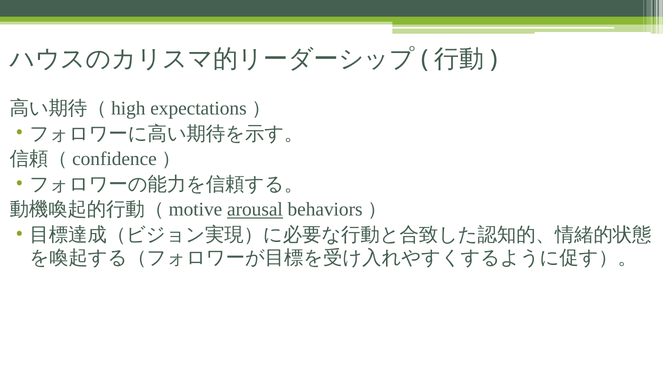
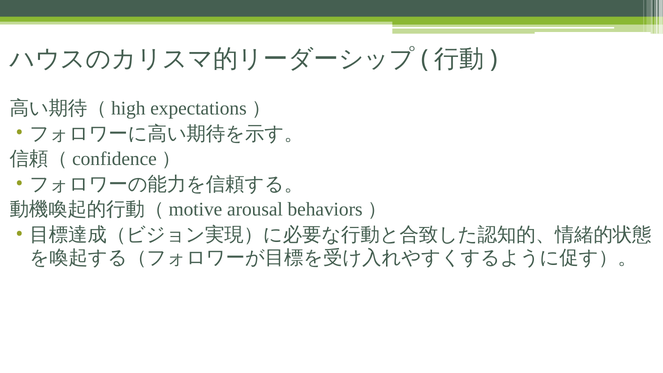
arousal underline: present -> none
